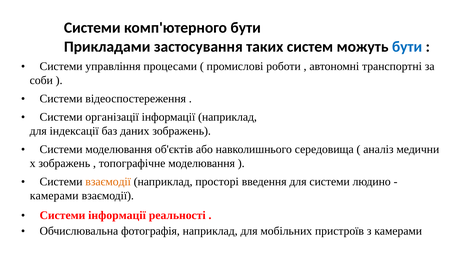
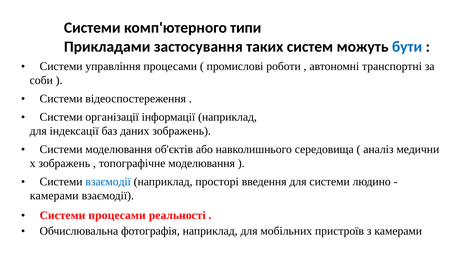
комп'ютерного бути: бути -> типи
взаємодії at (108, 182) colour: orange -> blue
Системи інформації: інформації -> процесами
